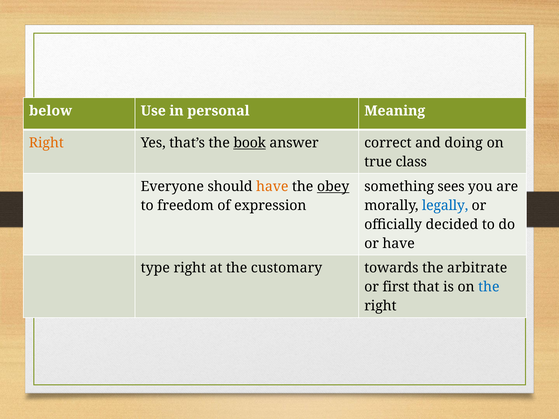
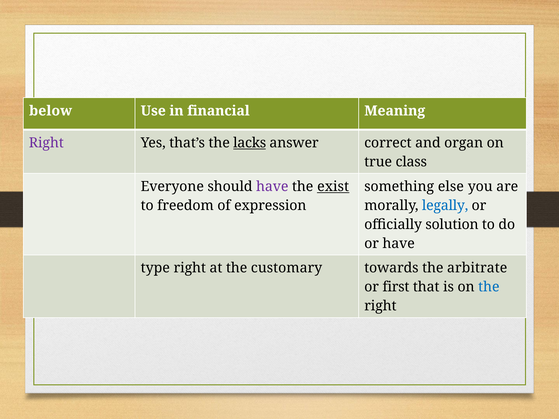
personal: personal -> financial
Right at (46, 143) colour: orange -> purple
book: book -> lacks
doing: doing -> organ
have at (272, 187) colour: orange -> purple
obey: obey -> exist
sees: sees -> else
decided: decided -> solution
